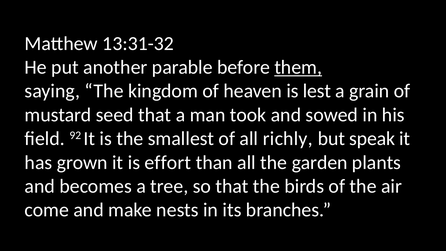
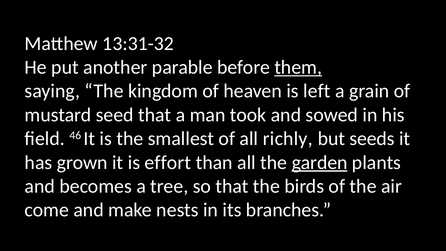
lest: lest -> left
92: 92 -> 46
speak: speak -> seeds
garden underline: none -> present
